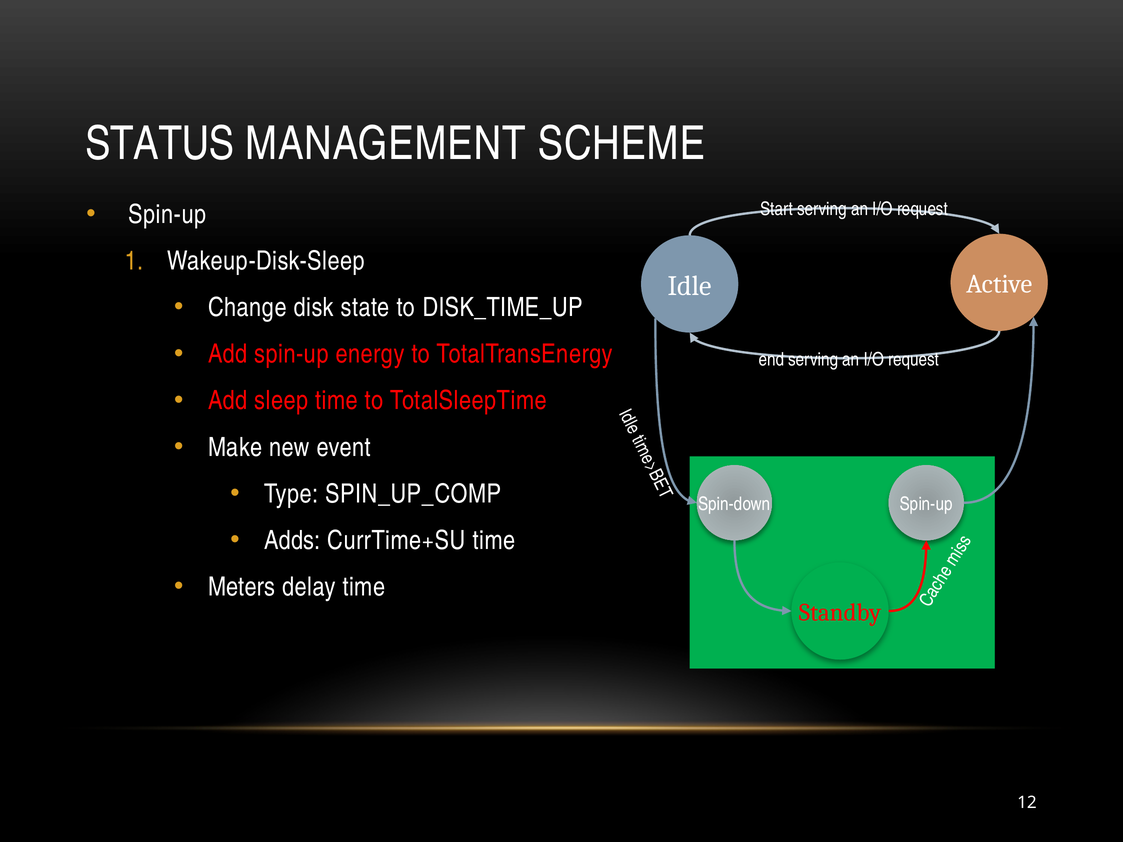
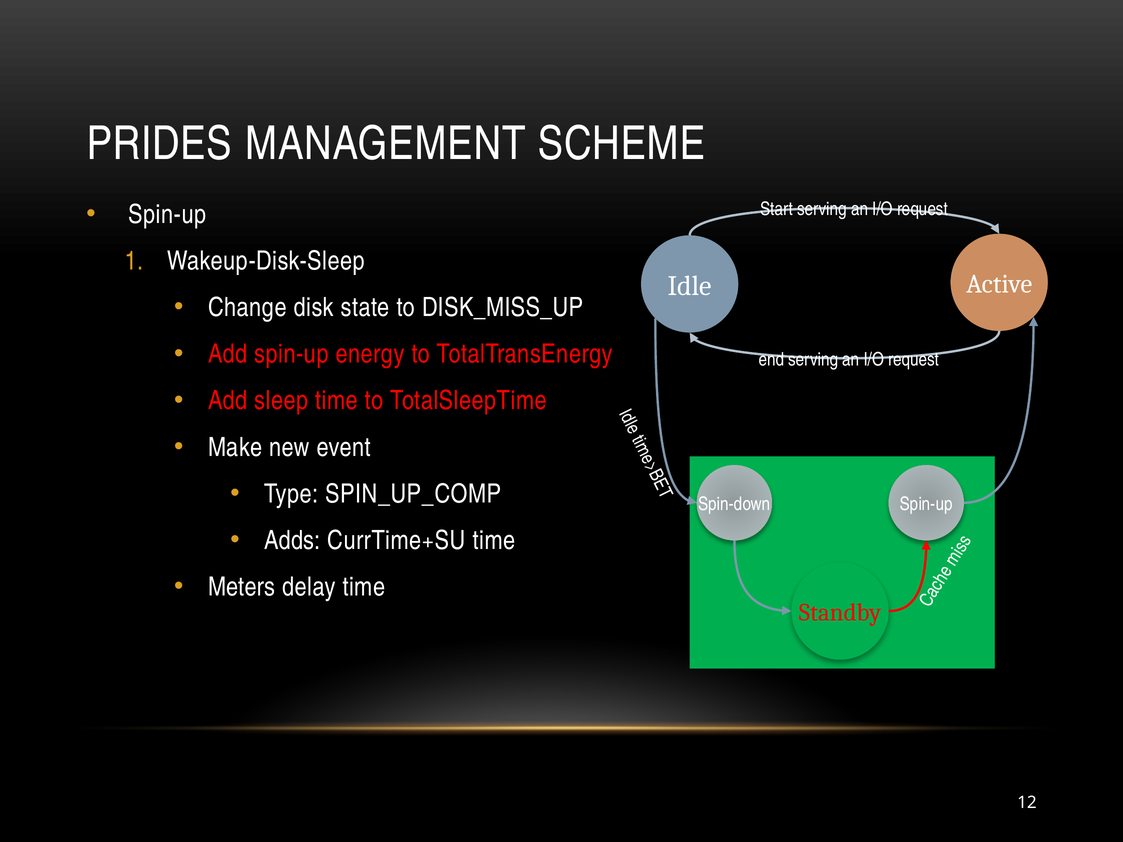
STATUS: STATUS -> PRIDES
DISK_TIME_UP: DISK_TIME_UP -> DISK_MISS_UP
